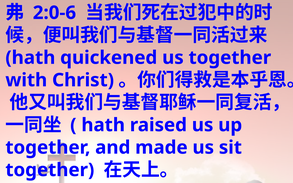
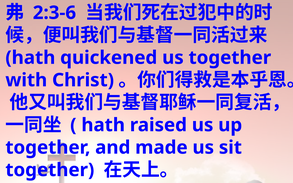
2:0-6: 2:0-6 -> 2:3-6
